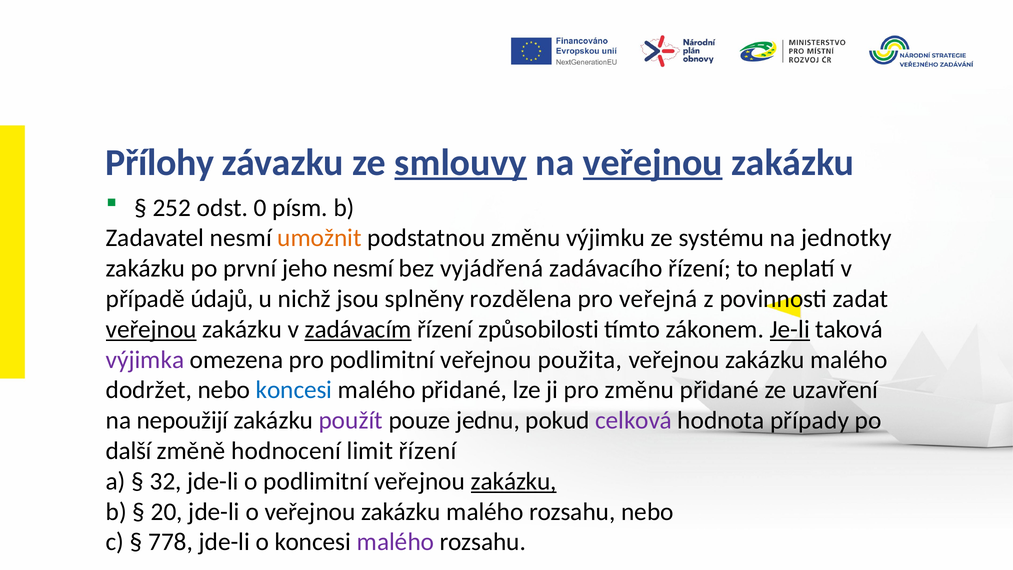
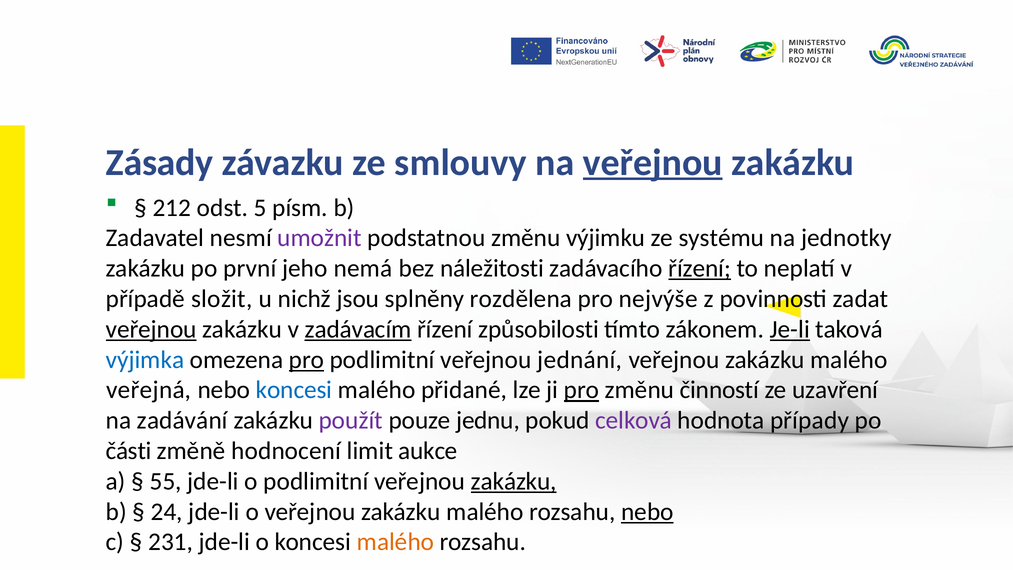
Přílohy: Přílohy -> Zásady
smlouvy underline: present -> none
252: 252 -> 212
0: 0 -> 5
umožnit colour: orange -> purple
jeho nesmí: nesmí -> nemá
vyjádřená: vyjádřená -> náležitosti
řízení at (700, 268) underline: none -> present
údajů: údajů -> složit
veřejná: veřejná -> nejvýše
výjimka colour: purple -> blue
pro at (306, 360) underline: none -> present
použita: použita -> jednání
dodržet: dodržet -> veřejná
pro at (582, 390) underline: none -> present
změnu přidané: přidané -> činností
nepoužijí: nepoužijí -> zadávání
další: další -> části
limit řízení: řízení -> aukce
32: 32 -> 55
20: 20 -> 24
nebo at (647, 512) underline: none -> present
778: 778 -> 231
malého at (396, 542) colour: purple -> orange
